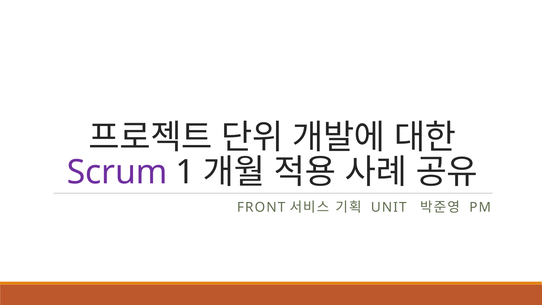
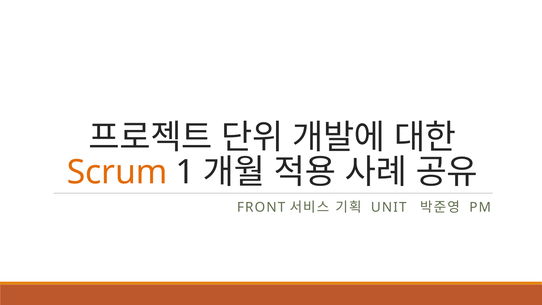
Scrum colour: purple -> orange
